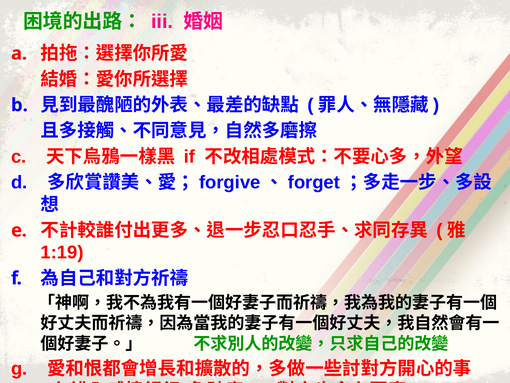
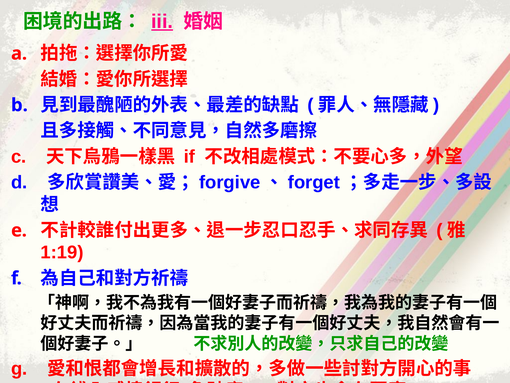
iii underline: none -> present
